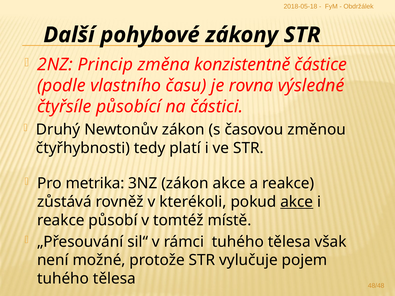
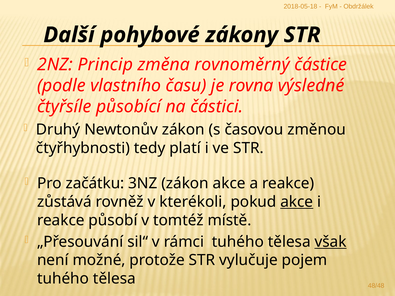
konzistentně: konzistentně -> rovnoměrný
metrika: metrika -> začátku
však underline: none -> present
